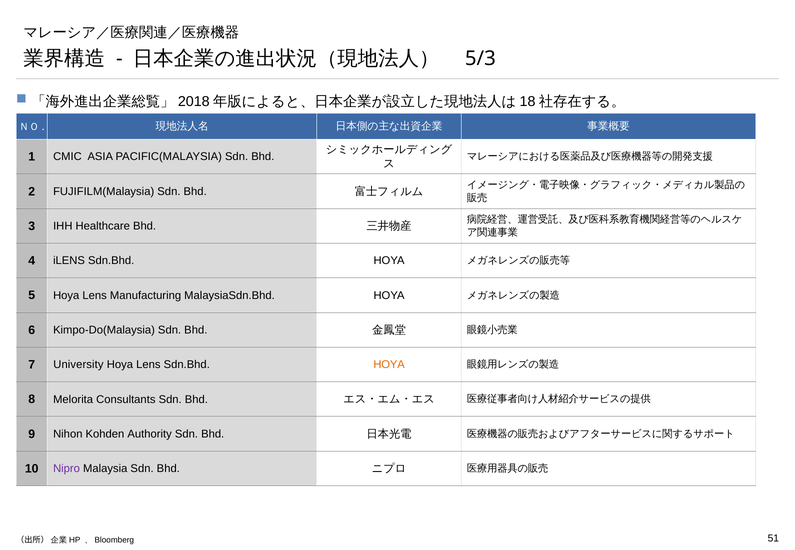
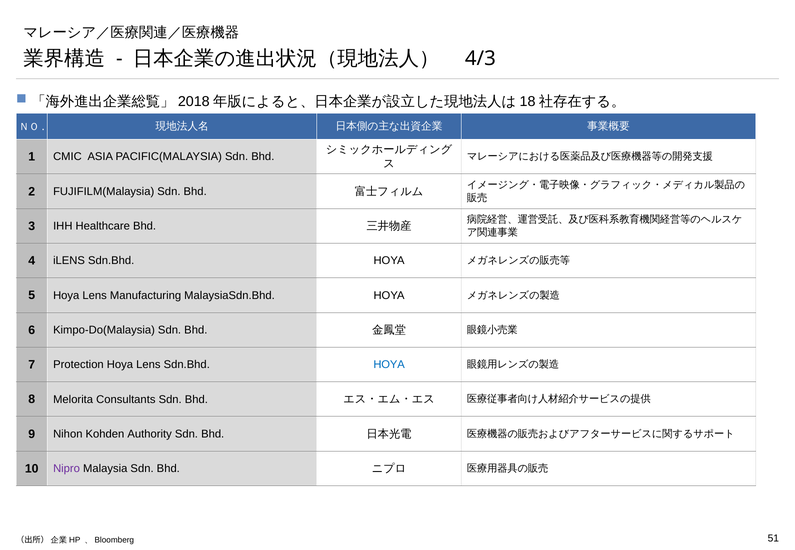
5/3: 5/3 -> 4/3
University: University -> Protection
HOYA at (389, 365) colour: orange -> blue
